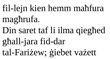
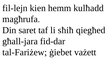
maħfura: maħfura -> kulħadd
ilma: ilma -> sħiħ
